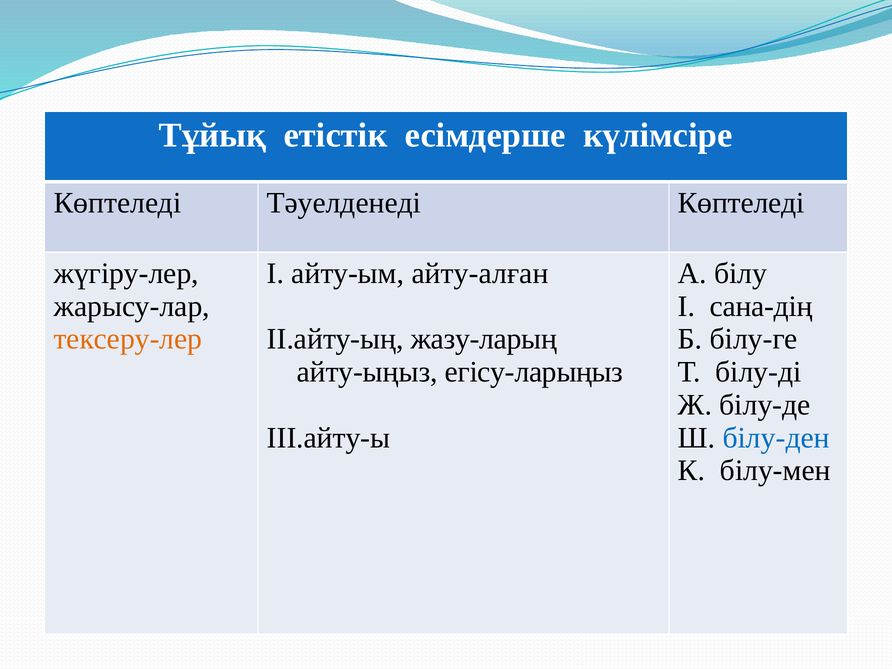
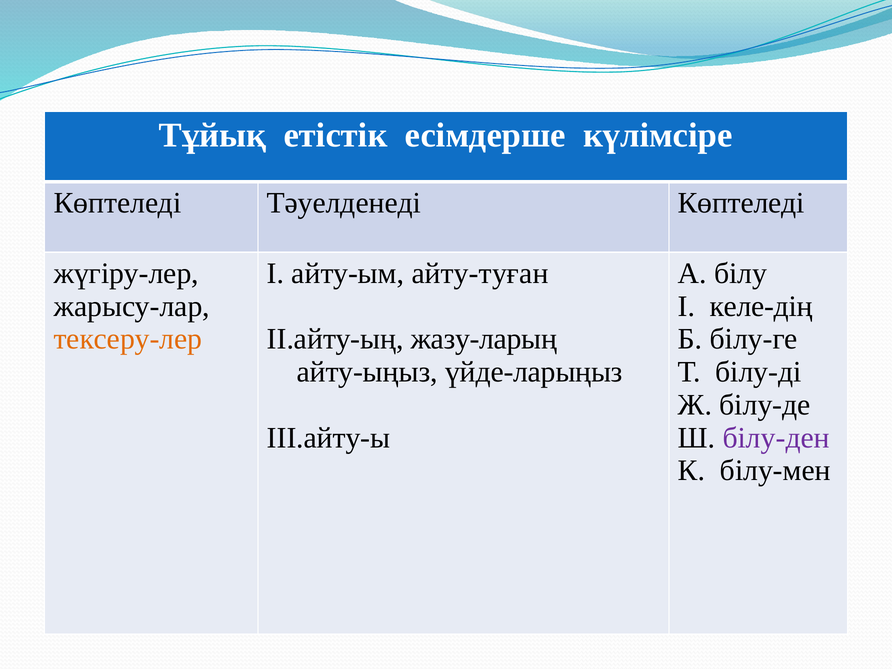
айту-алған: айту-алған -> айту-туған
сана-дің: сана-дің -> келе-дің
егісу-ларыңыз: егісу-ларыңыз -> үйде-ларыңыз
білу-ден colour: blue -> purple
